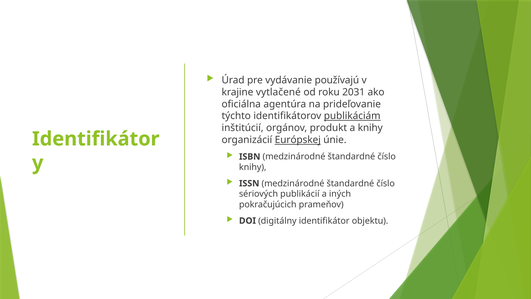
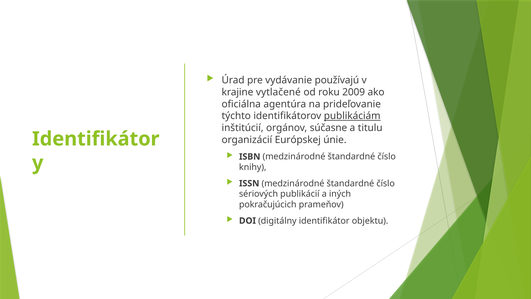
2031: 2031 -> 2009
produkt: produkt -> súčasne
a knihy: knihy -> titulu
Európskej underline: present -> none
